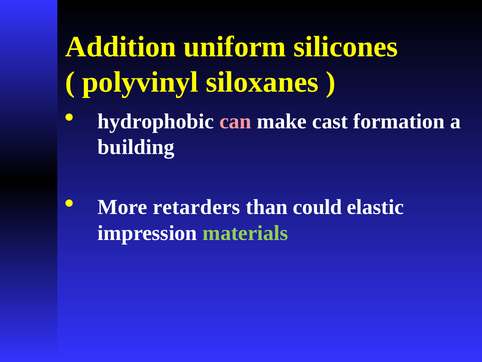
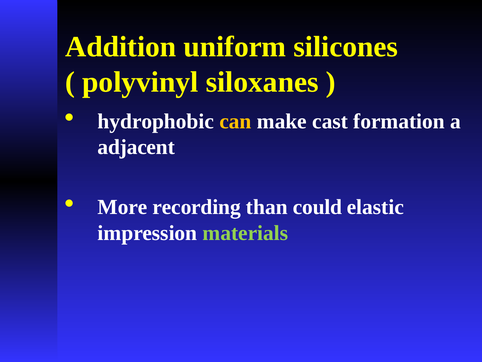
can colour: pink -> yellow
building: building -> adjacent
retarders: retarders -> recording
